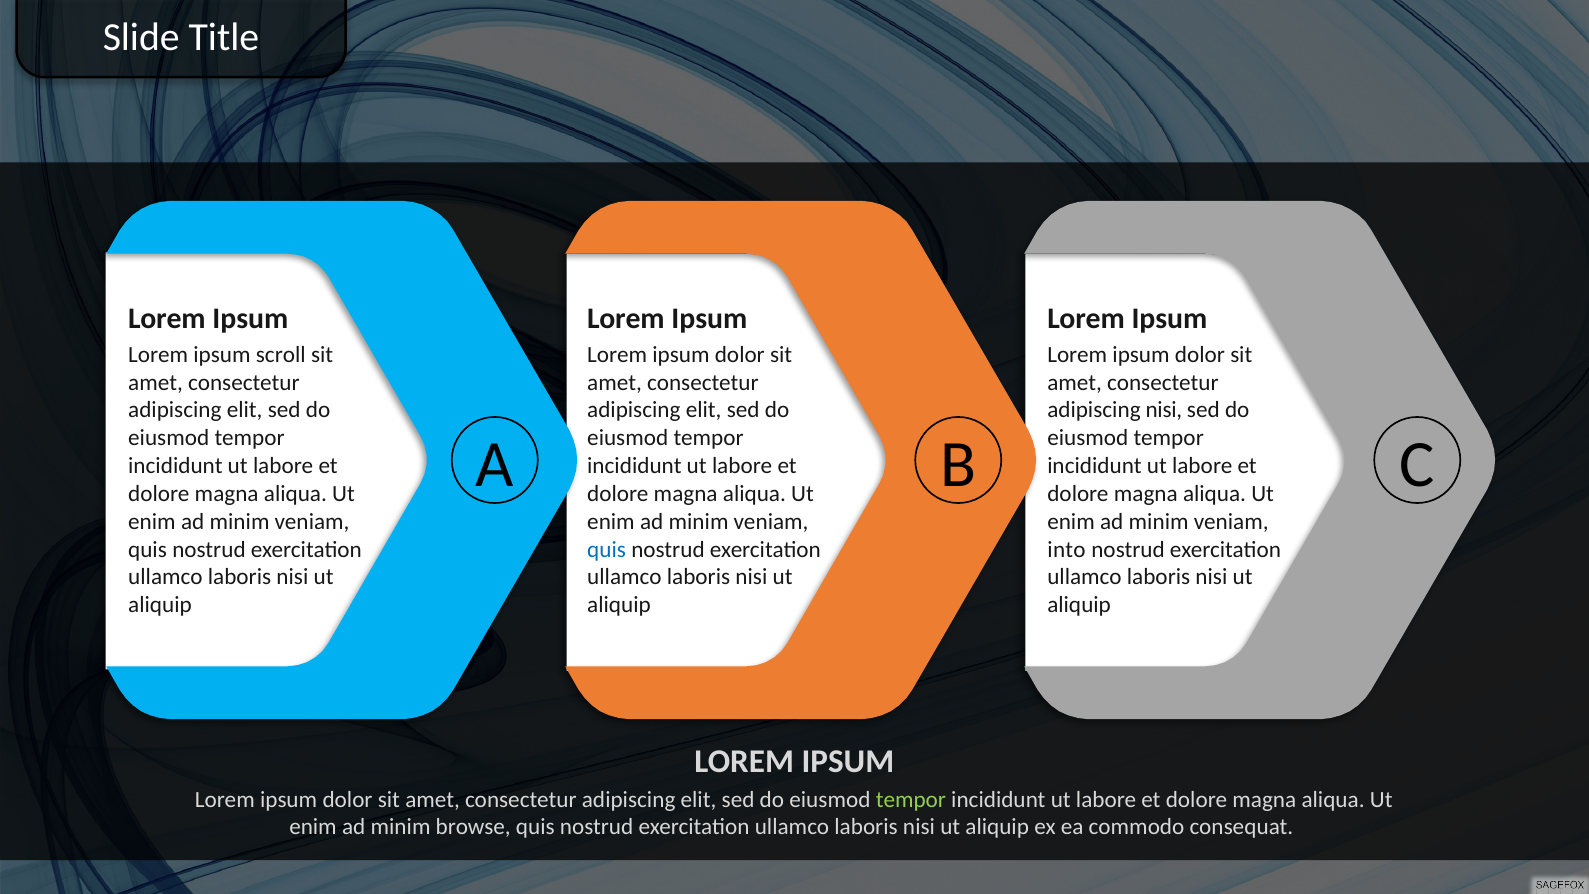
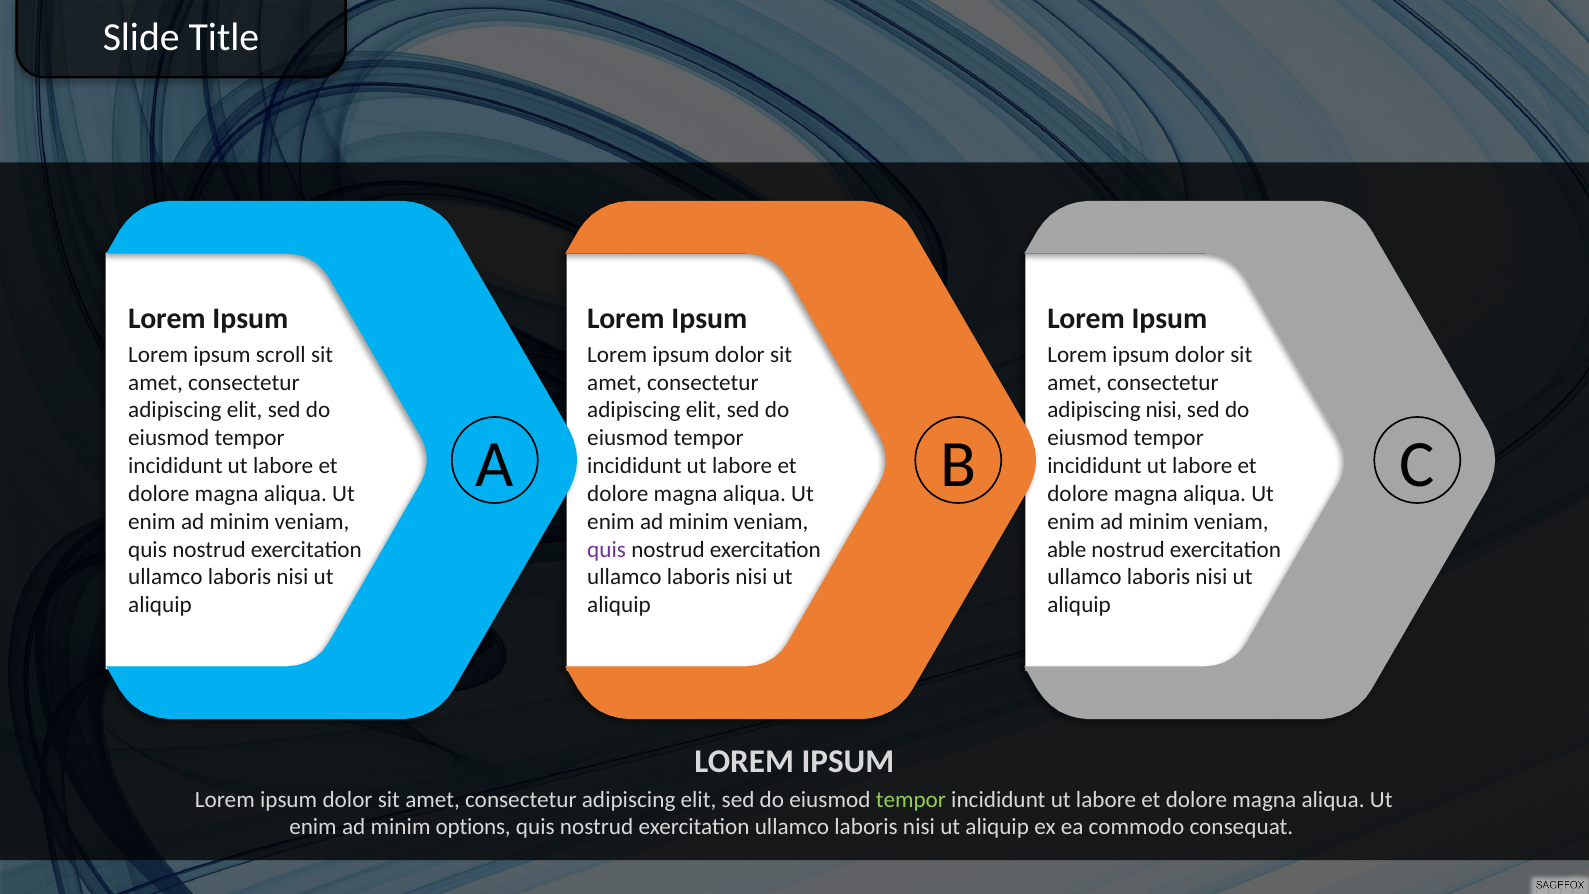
quis at (607, 549) colour: blue -> purple
into: into -> able
browse: browse -> options
